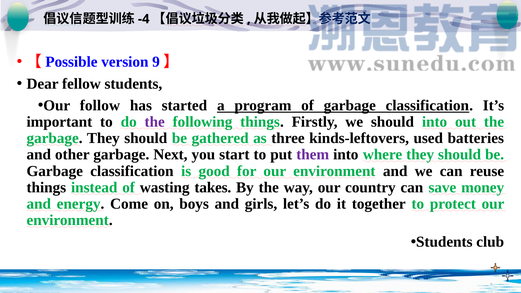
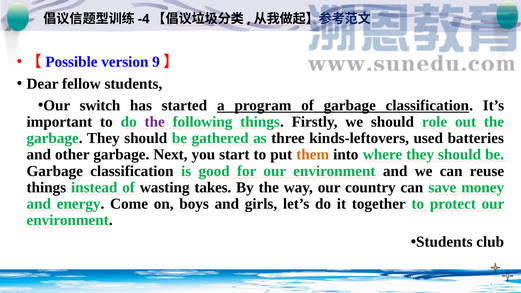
follow: follow -> switch
should into: into -> role
them colour: purple -> orange
